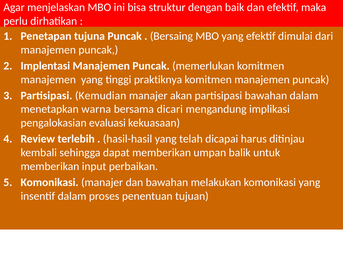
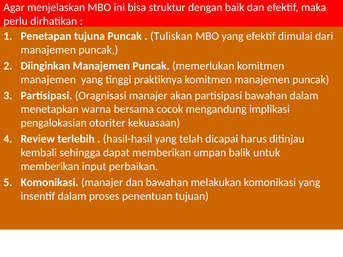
Bersaing: Bersaing -> Tuliskan
Implentasi: Implentasi -> Diinginkan
Kemudian: Kemudian -> Oragnisasi
dicari: dicari -> cocok
evaluasi: evaluasi -> otoriter
